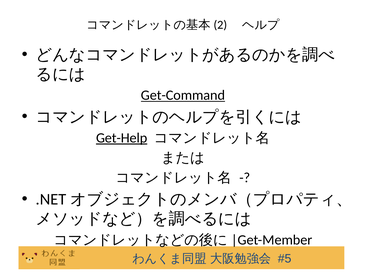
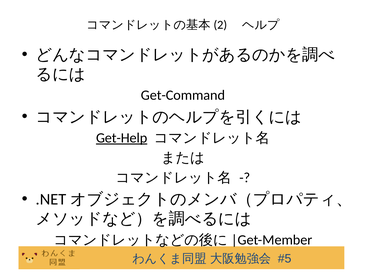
Get-Command underline: present -> none
